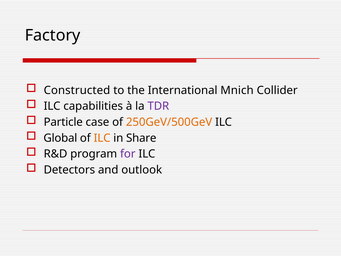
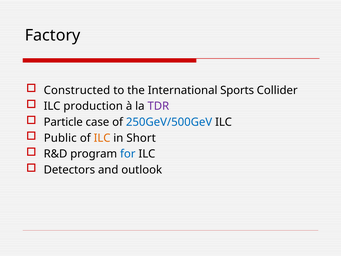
Mnich: Mnich -> Sports
capabilities: capabilities -> production
250GeV/500GeV colour: orange -> blue
Global: Global -> Public
Share: Share -> Short
for colour: purple -> blue
